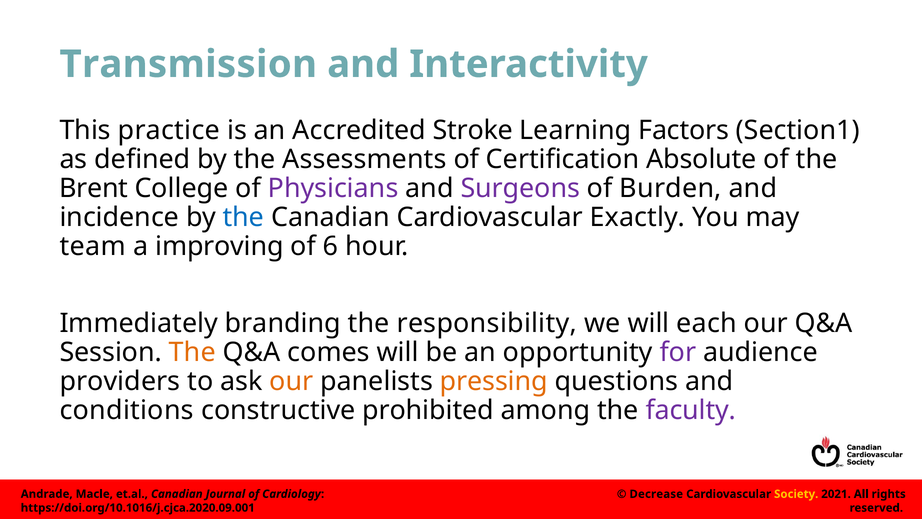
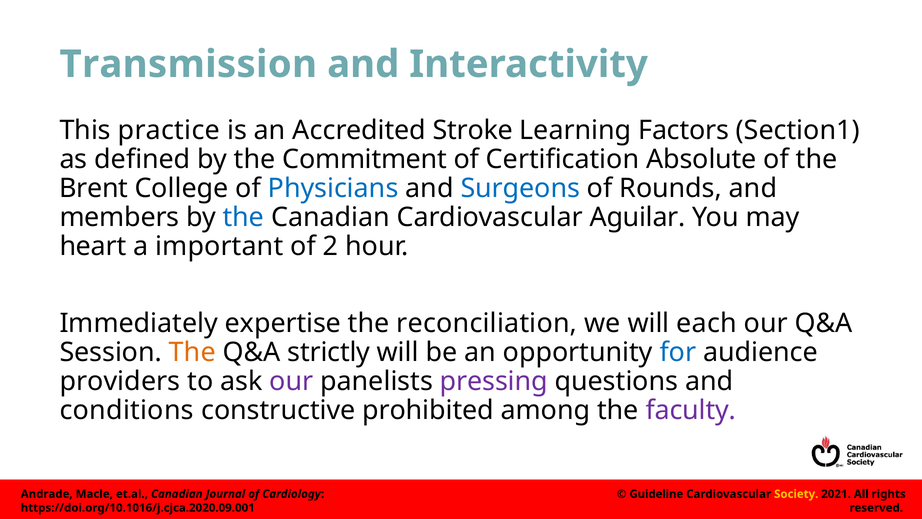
Assessments: Assessments -> Commitment
Physicians colour: purple -> blue
Surgeons colour: purple -> blue
Burden: Burden -> Rounds
incidence: incidence -> members
Exactly: Exactly -> Aguilar
team: team -> heart
improving: improving -> important
6: 6 -> 2
branding: branding -> expertise
responsibility: responsibility -> reconciliation
comes: comes -> strictly
for colour: purple -> blue
our at (291, 381) colour: orange -> purple
pressing colour: orange -> purple
Decrease: Decrease -> Guideline
